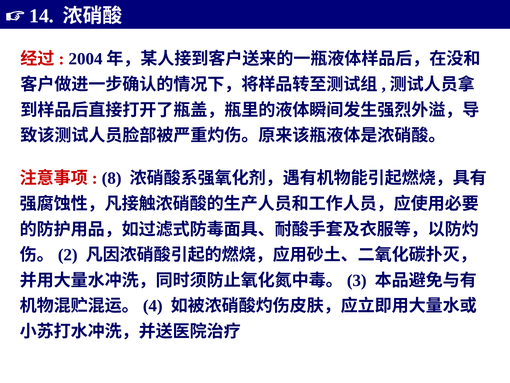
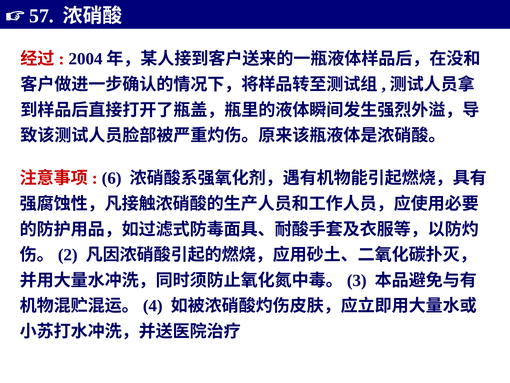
14: 14 -> 57
8: 8 -> 6
